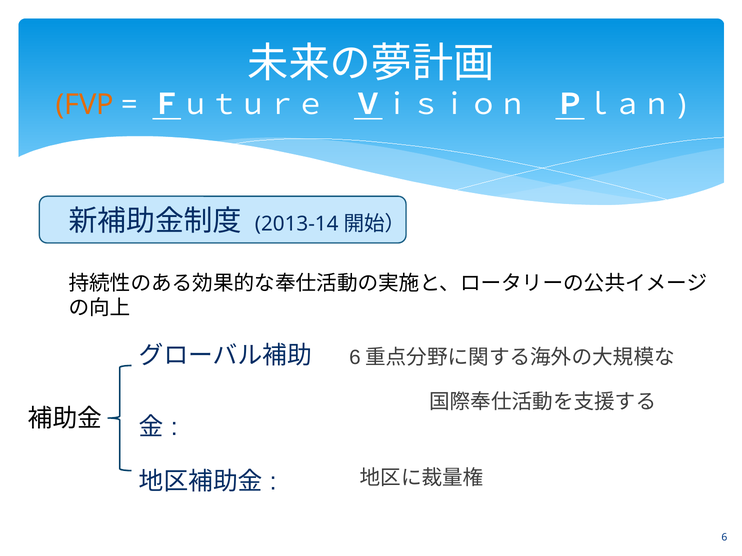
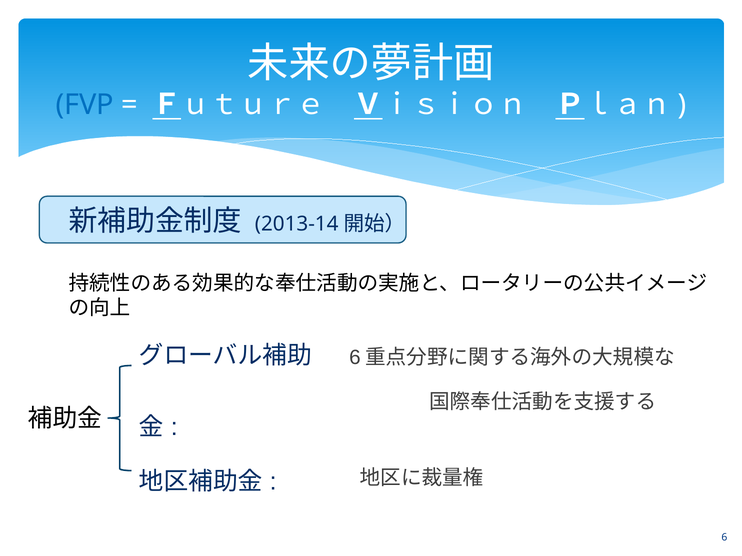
FVP colour: orange -> blue
